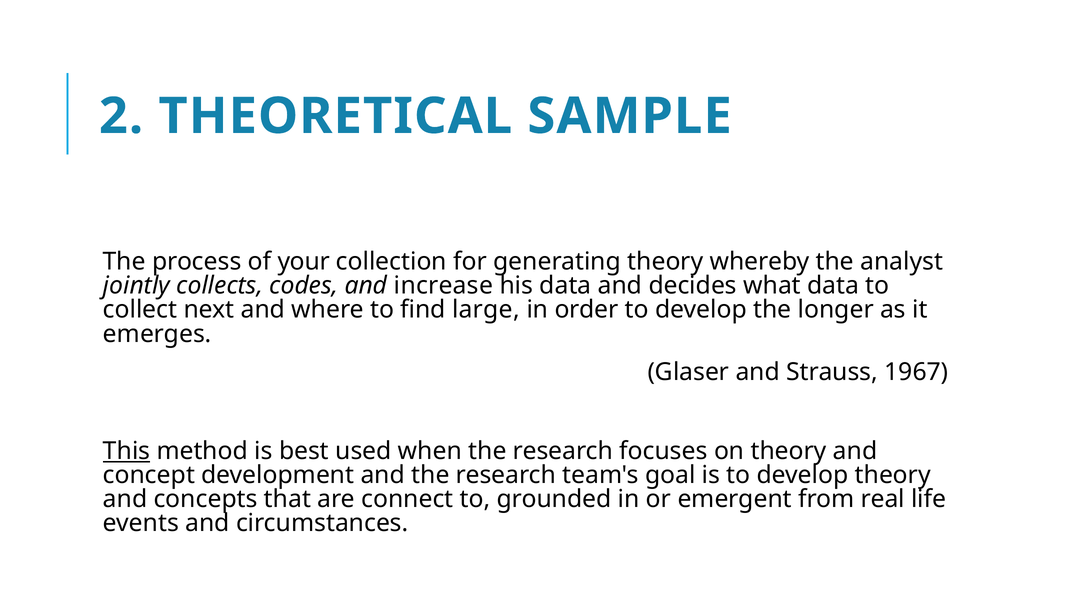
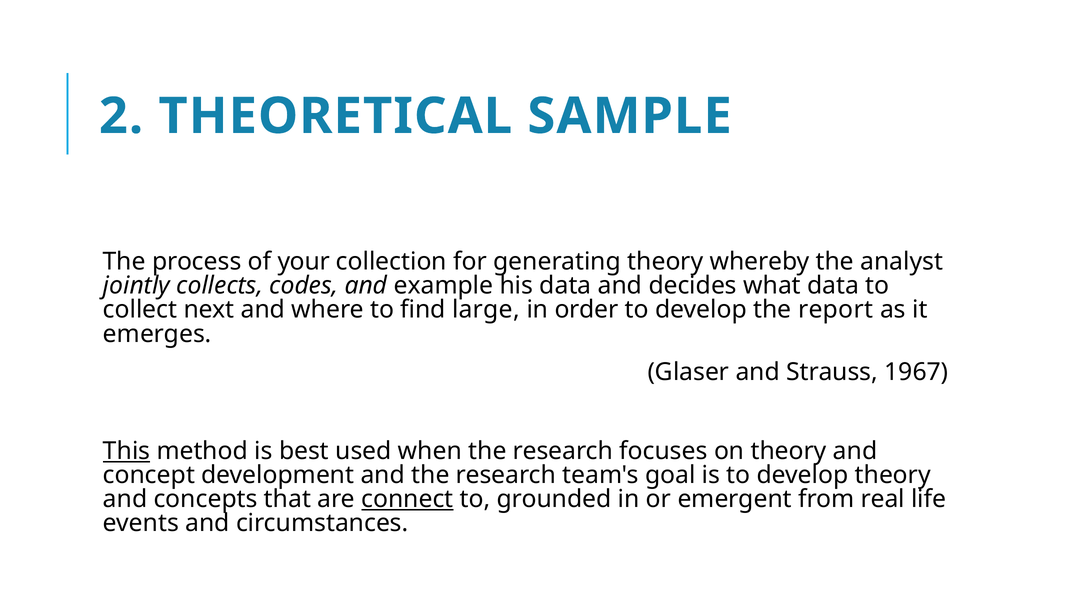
increase: increase -> example
longer: longer -> report
connect underline: none -> present
